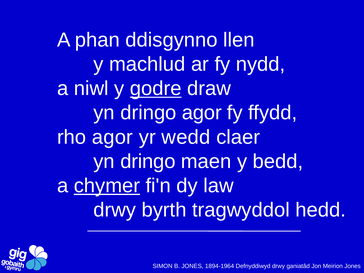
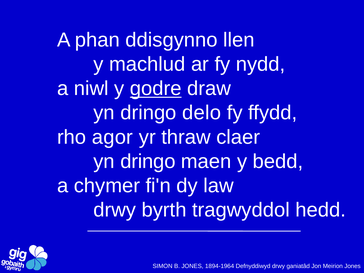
dringo agor: agor -> delo
wedd: wedd -> thraw
chymer underline: present -> none
